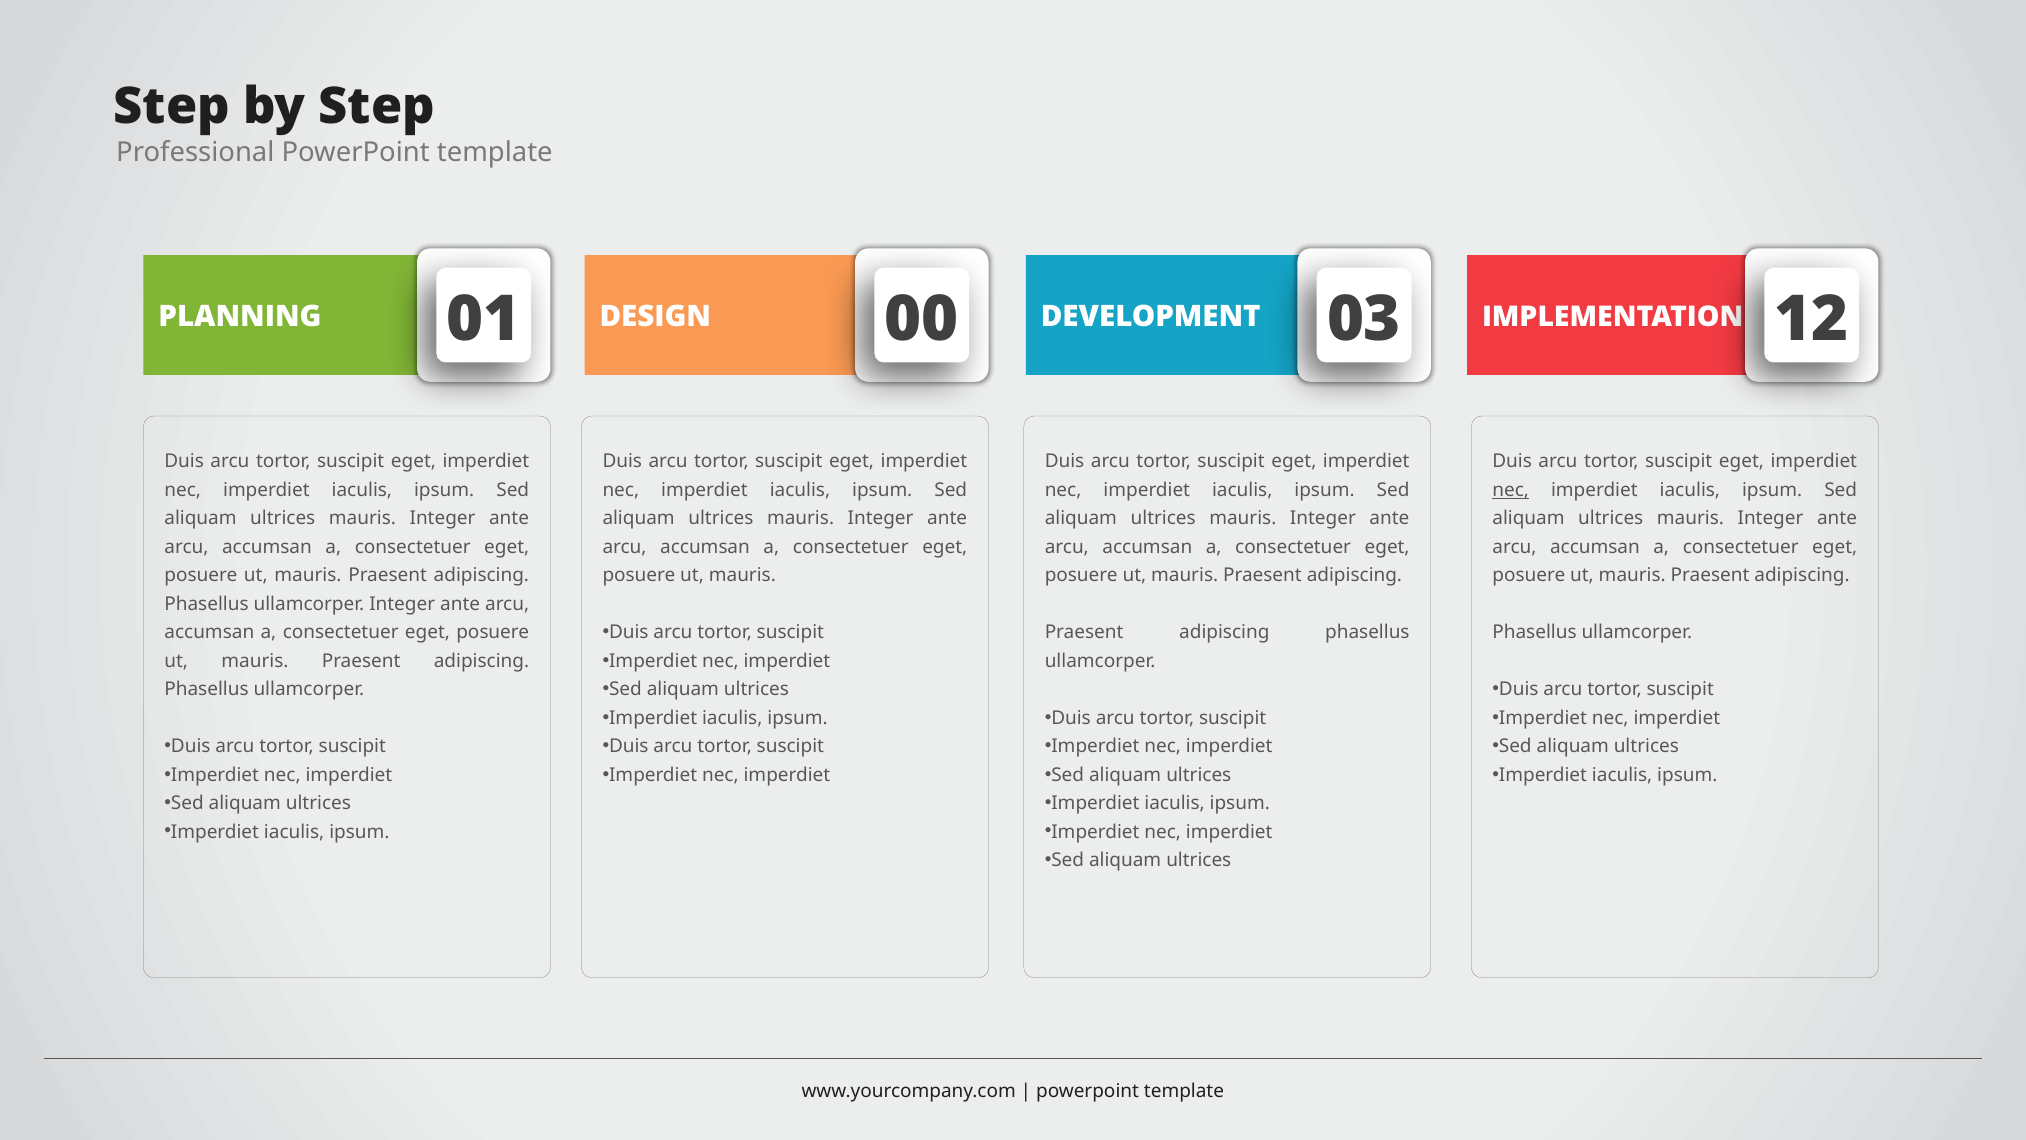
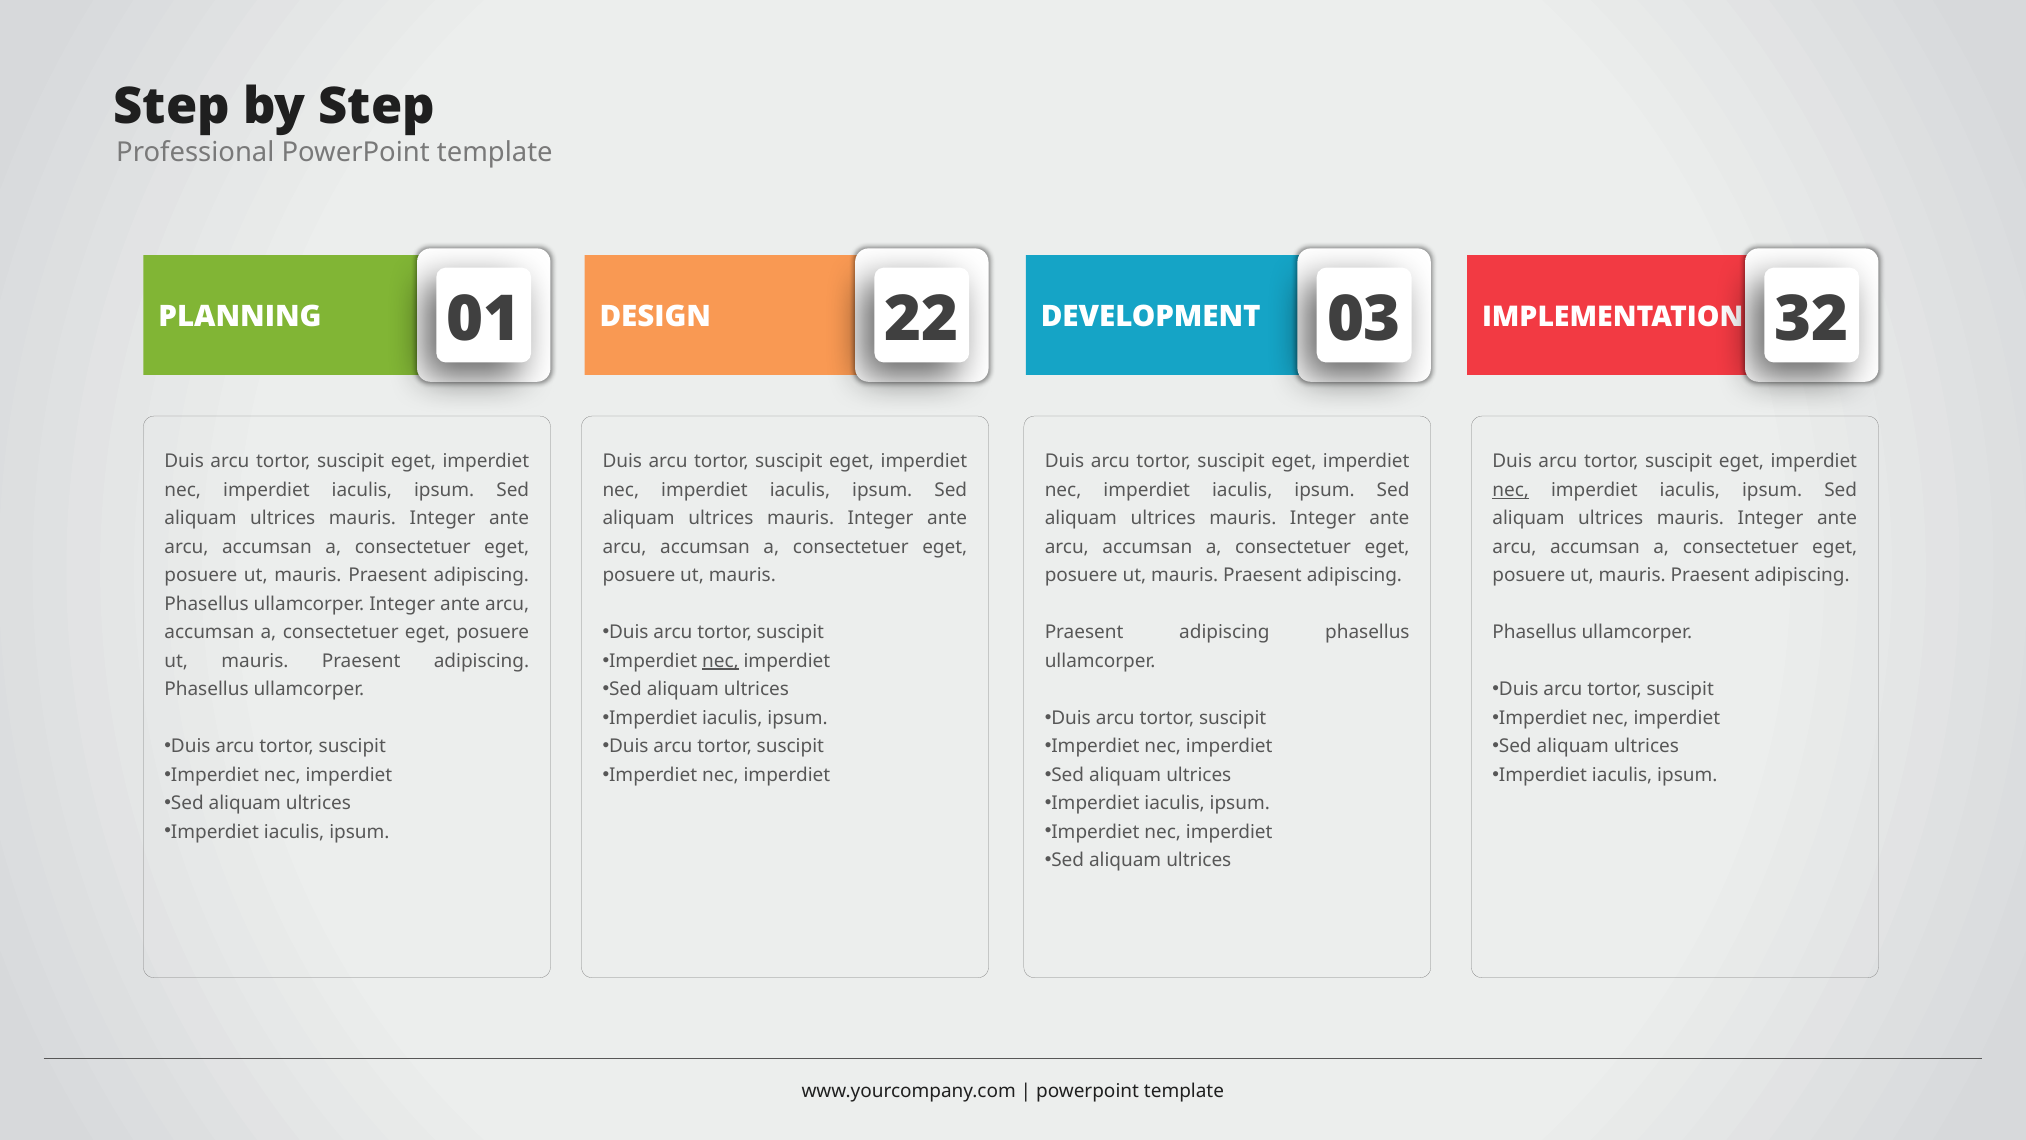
00: 00 -> 22
12: 12 -> 32
nec at (720, 661) underline: none -> present
